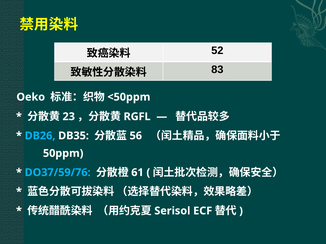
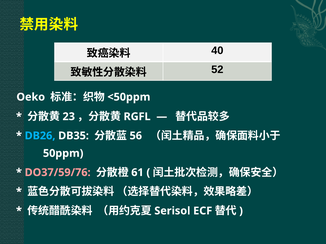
52: 52 -> 40
83: 83 -> 52
DO37/59/76 colour: light blue -> pink
